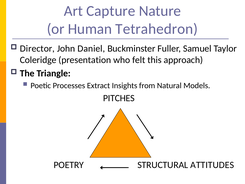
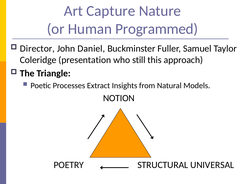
Tetrahedron: Tetrahedron -> Programmed
felt: felt -> still
PITCHES: PITCHES -> NOTION
ATTITUDES: ATTITUDES -> UNIVERSAL
